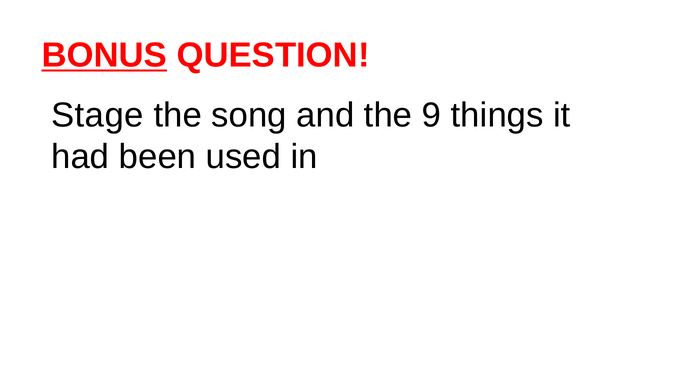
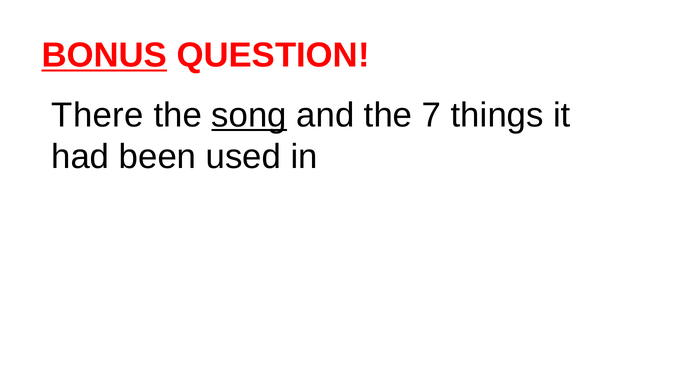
Stage: Stage -> There
song underline: none -> present
9: 9 -> 7
